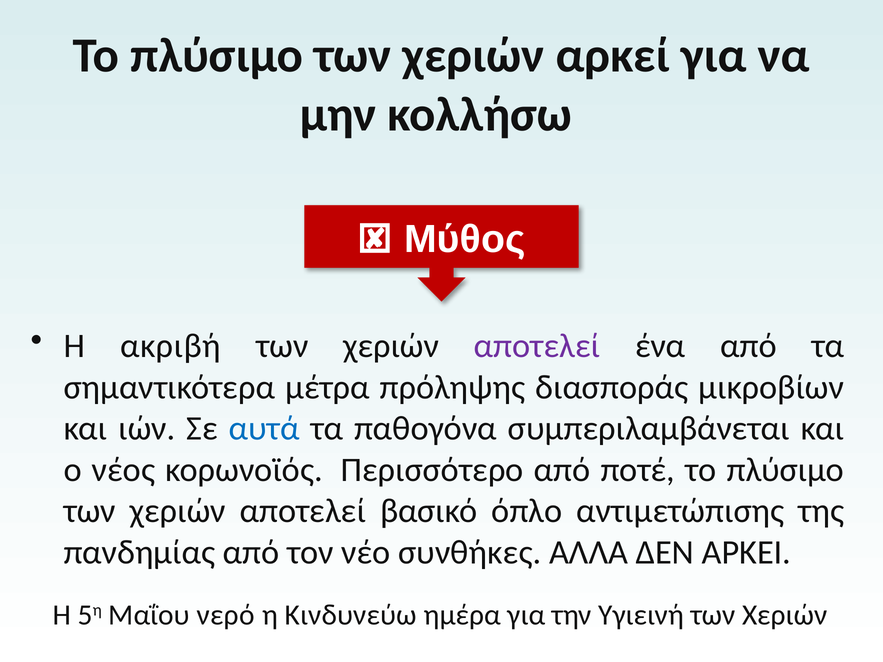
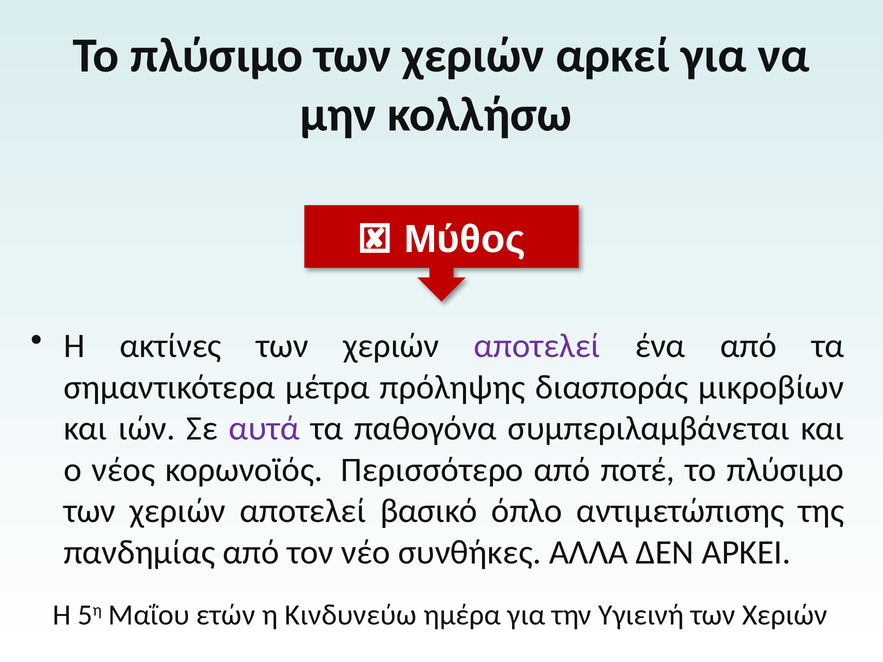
ακριβή: ακριβή -> ακτίνες
αυτά colour: blue -> purple
νερό: νερό -> ετών
